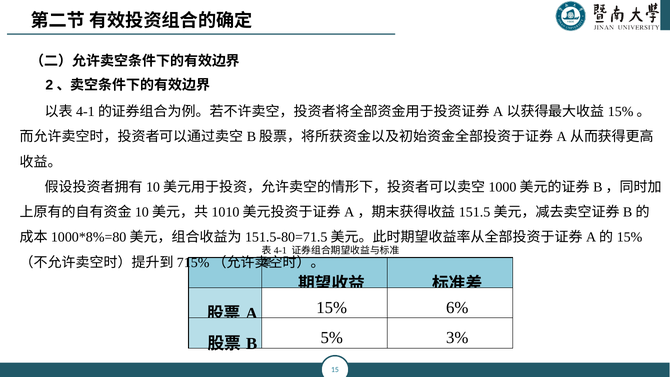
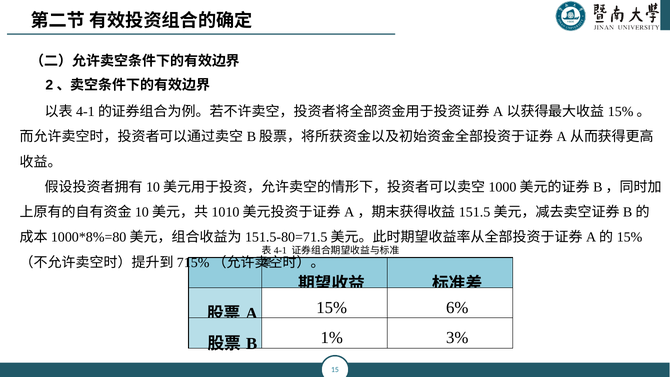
5%: 5% -> 1%
